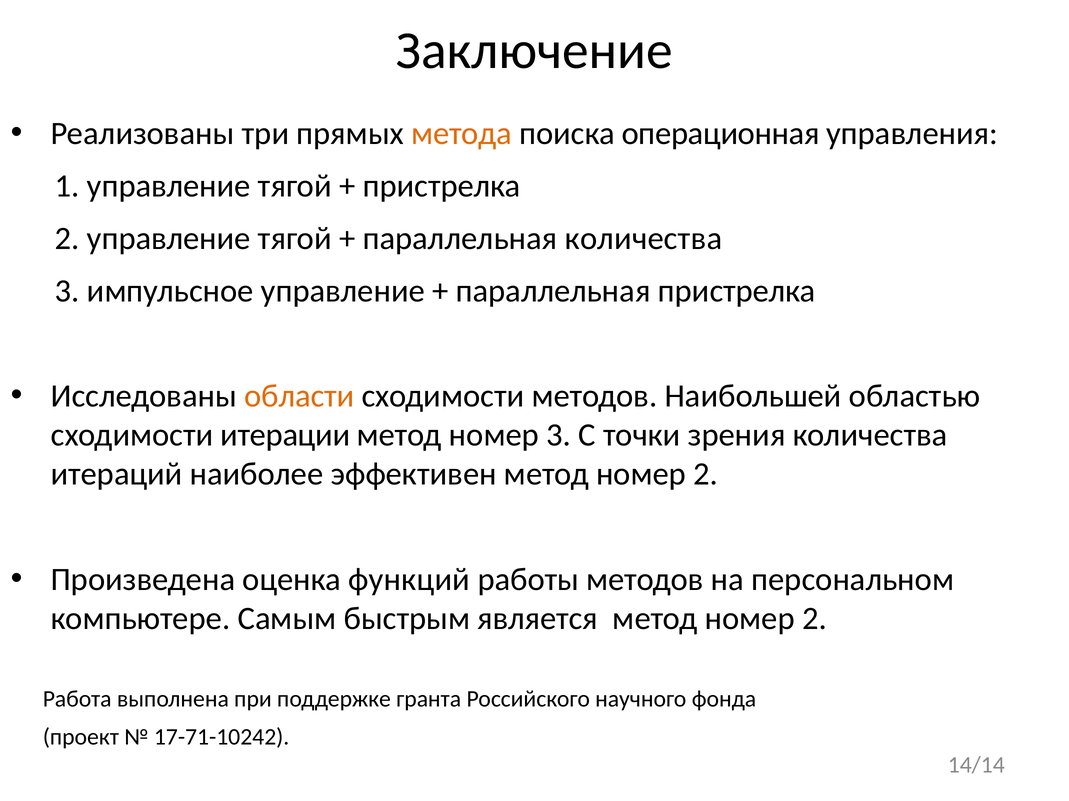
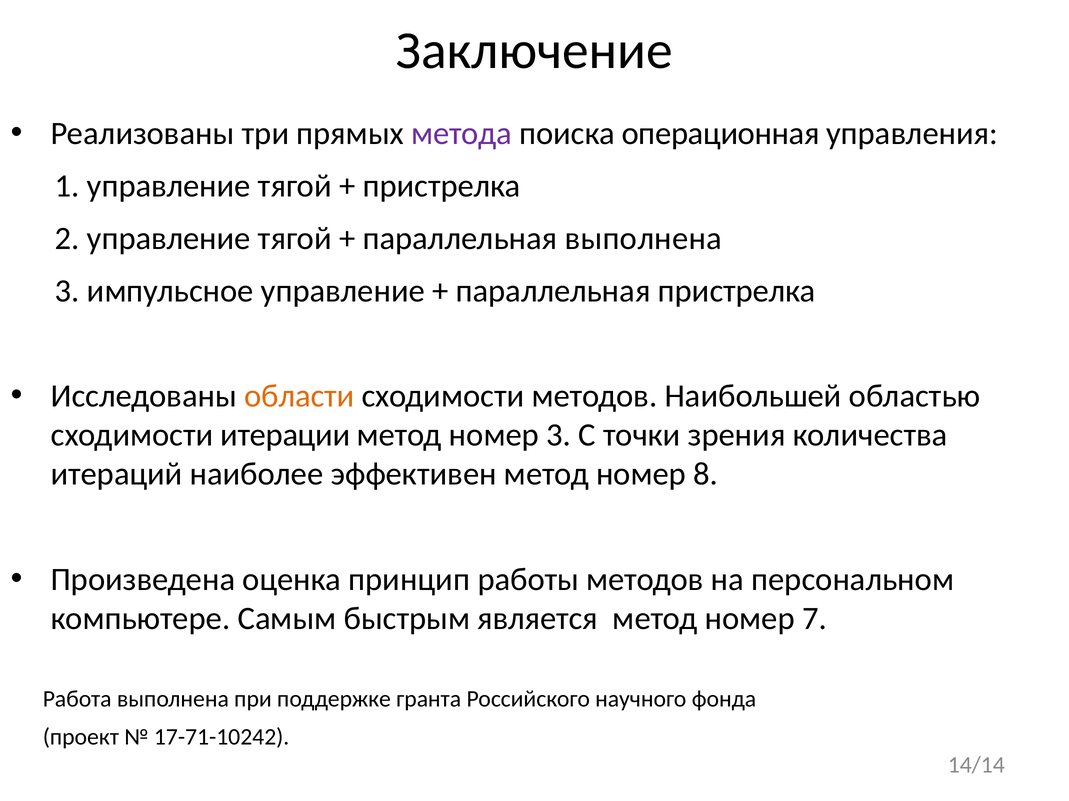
метода colour: orange -> purple
параллельная количества: количества -> выполнена
эффективен метод номер 2: 2 -> 8
функций: функций -> принцип
является метод номер 2: 2 -> 7
